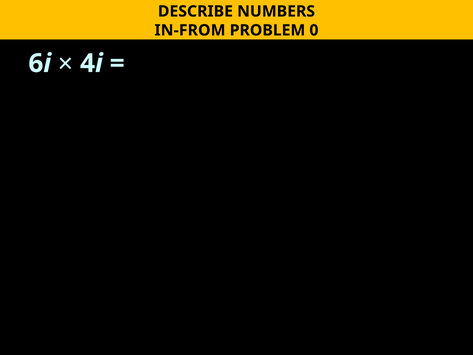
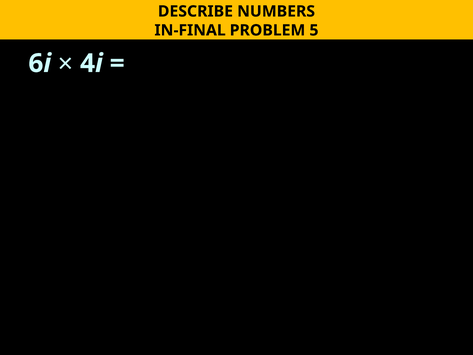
IN-FROM: IN-FROM -> IN-FINAL
0: 0 -> 5
